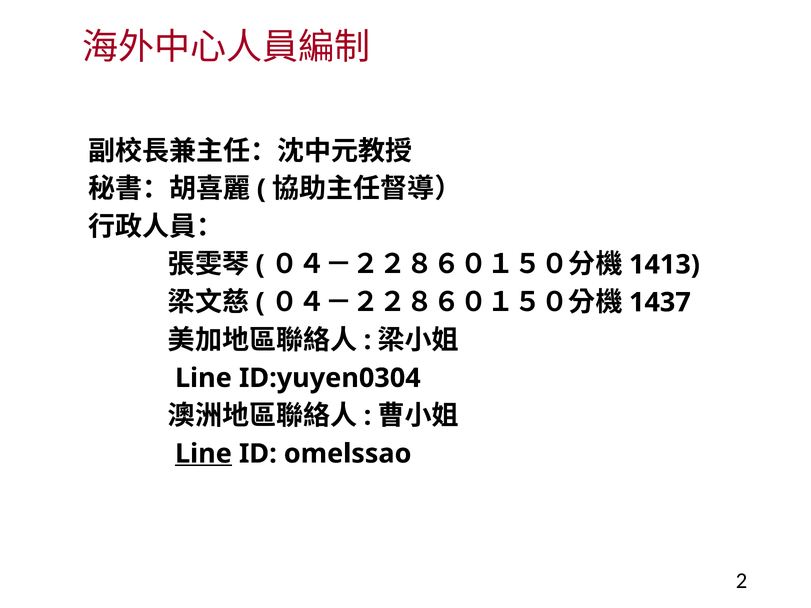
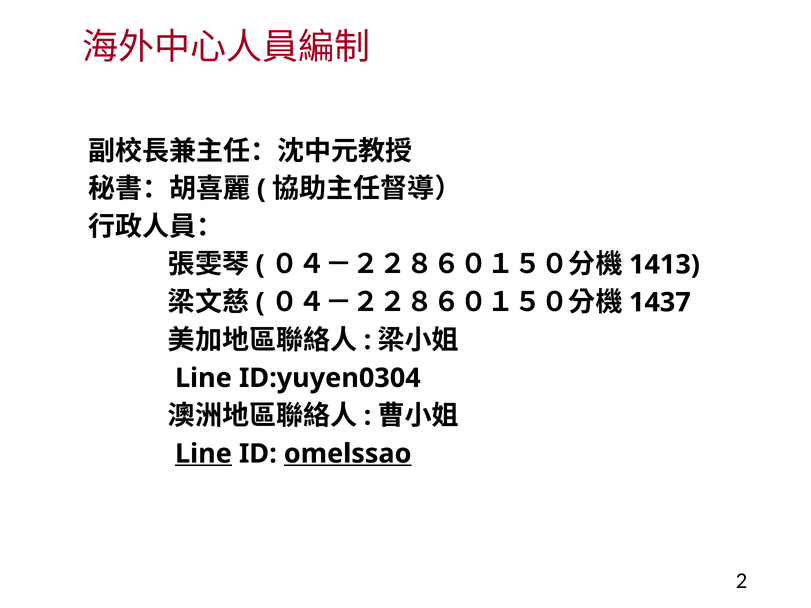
omelssao underline: none -> present
